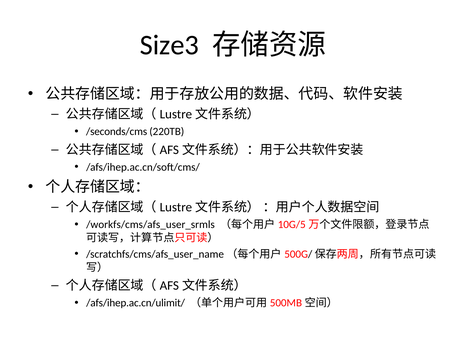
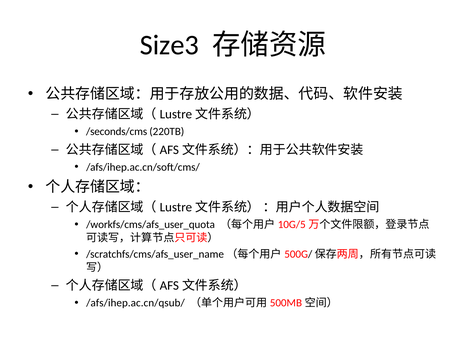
/workfs/cms/afs_user_srmls: /workfs/cms/afs_user_srmls -> /workfs/cms/afs_user_quota
/afs/ihep.ac.cn/ulimit/: /afs/ihep.ac.cn/ulimit/ -> /afs/ihep.ac.cn/qsub/
